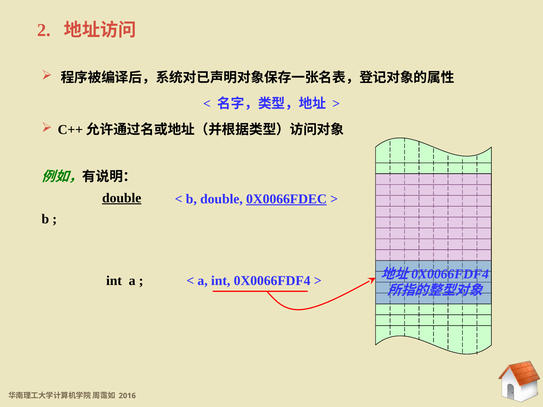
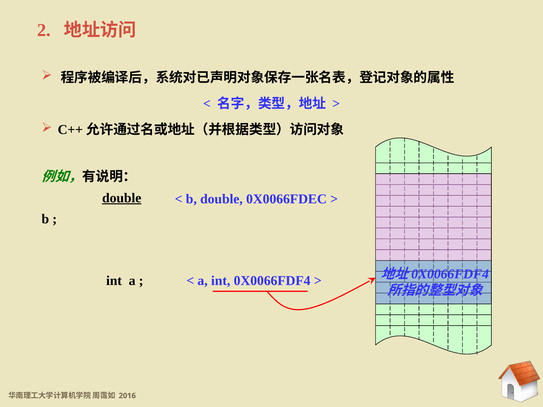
0X0066FDEC underline: present -> none
